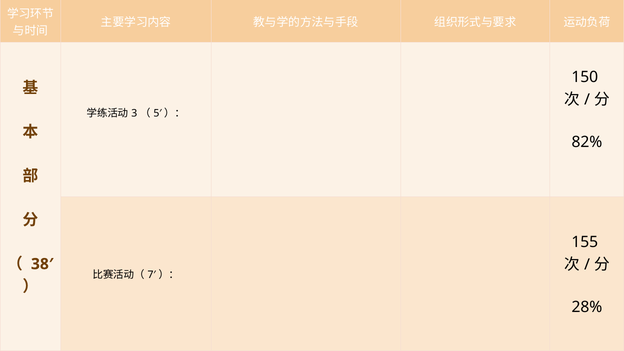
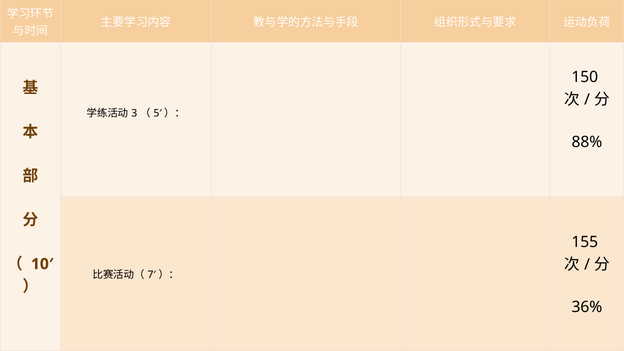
82%: 82% -> 88%
38′: 38′ -> 10′
28%: 28% -> 36%
